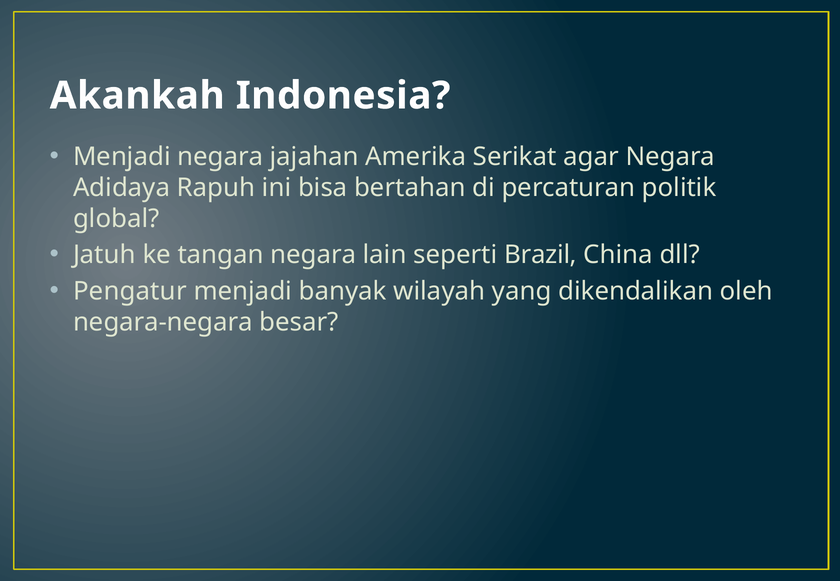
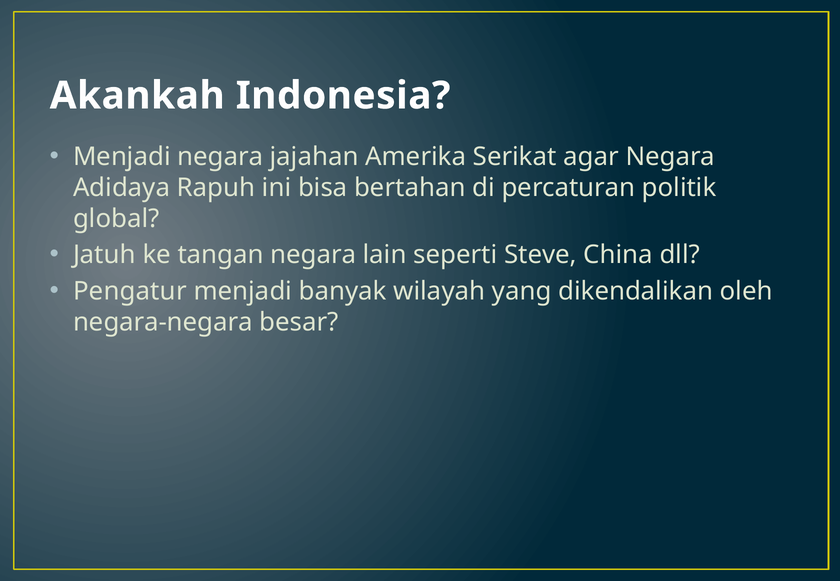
Brazil: Brazil -> Steve
